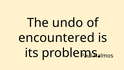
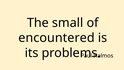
undo: undo -> small
